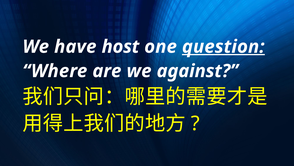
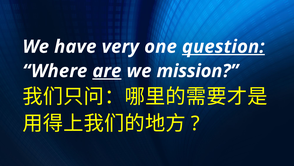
host: host -> very
are underline: none -> present
against: against -> mission
